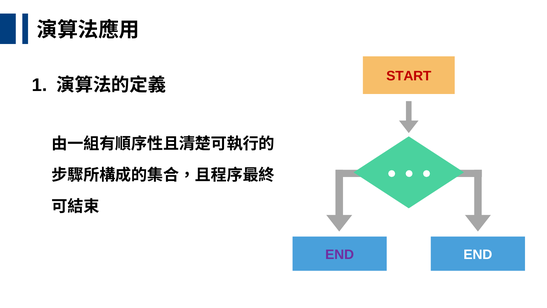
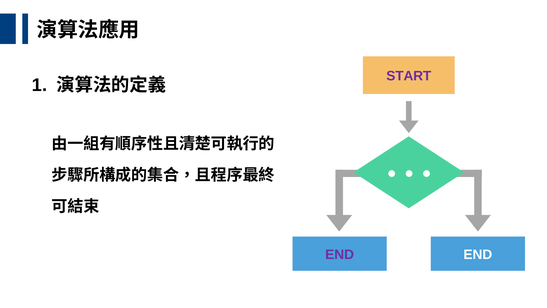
START colour: red -> purple
